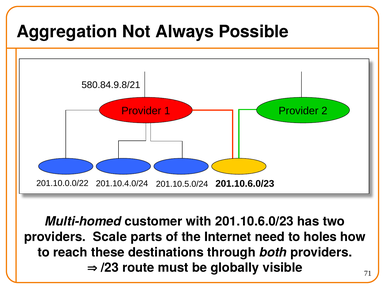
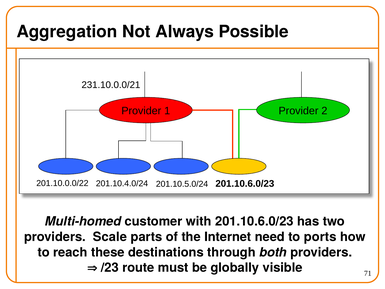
580.84.9.8/21: 580.84.9.8/21 -> 231.10.0.0/21
holes: holes -> ports
